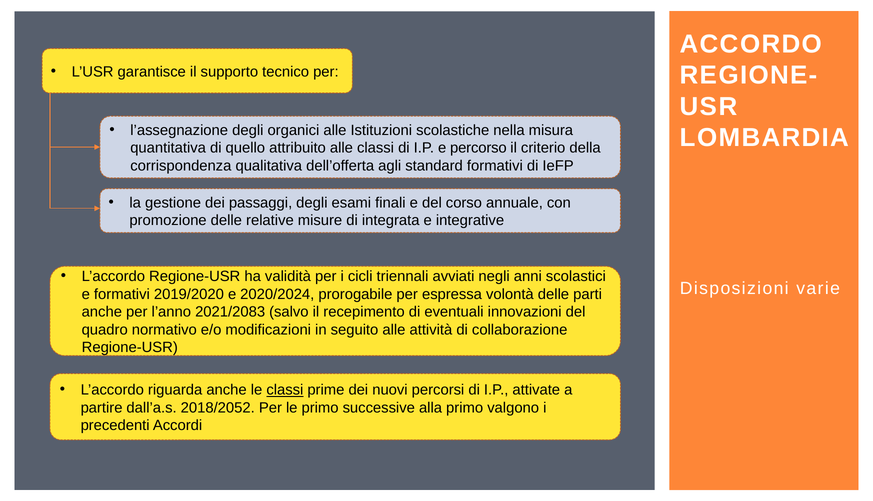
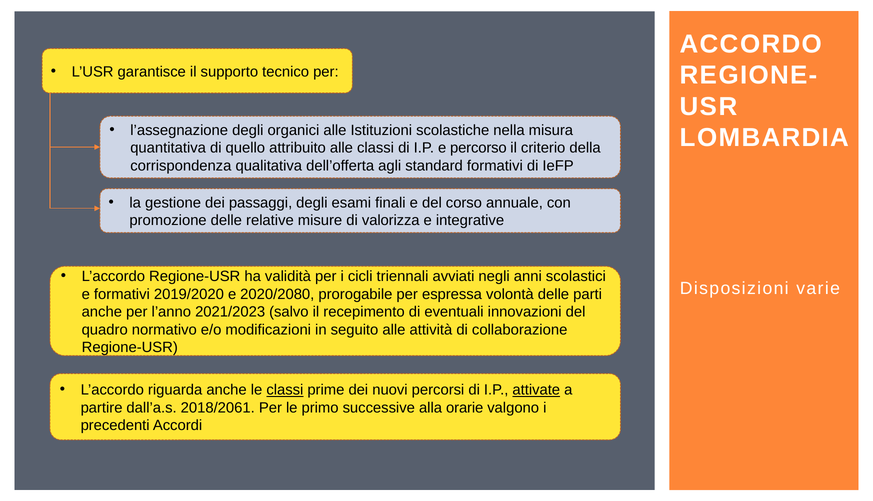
integrata: integrata -> valorizza
2020/2024: 2020/2024 -> 2020/2080
2021/2083: 2021/2083 -> 2021/2023
attivate underline: none -> present
2018/2052: 2018/2052 -> 2018/2061
alla primo: primo -> orarie
